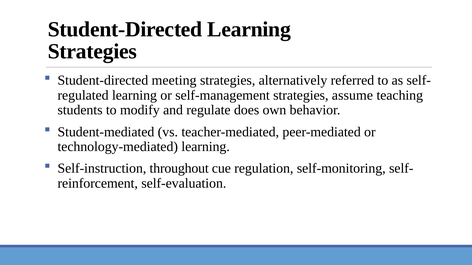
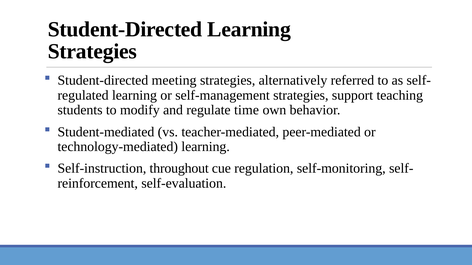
assume: assume -> support
does: does -> time
